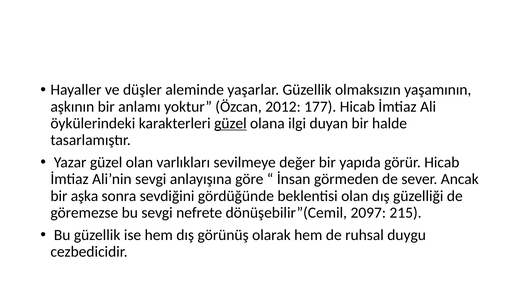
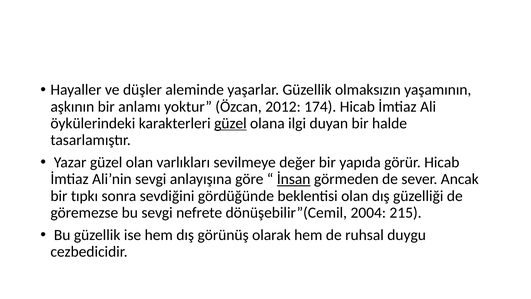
177: 177 -> 174
İnsan underline: none -> present
aşka: aşka -> tıpkı
2097: 2097 -> 2004
